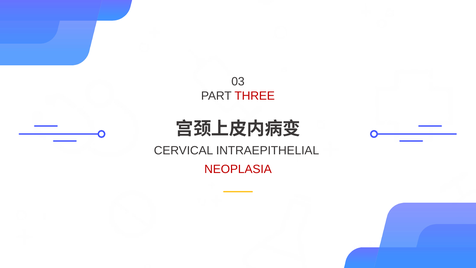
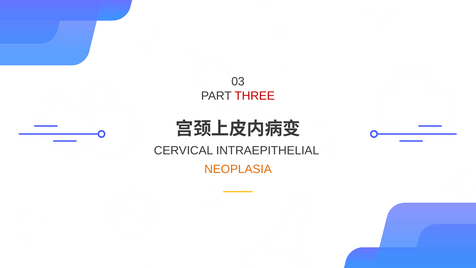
NEOPLASIA colour: red -> orange
